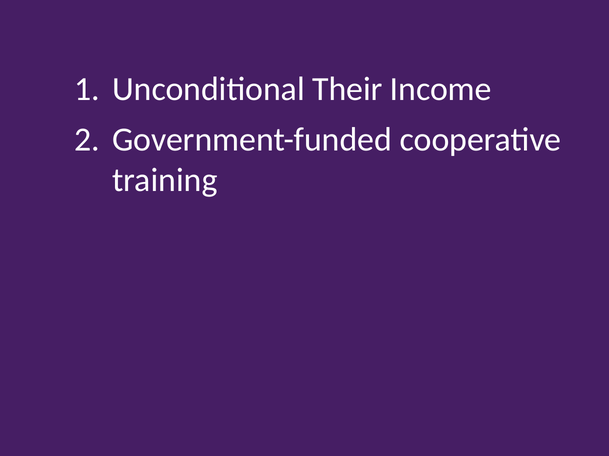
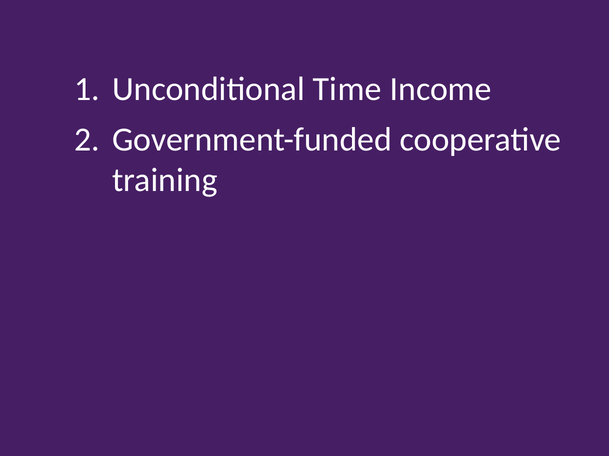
Their: Their -> Time
